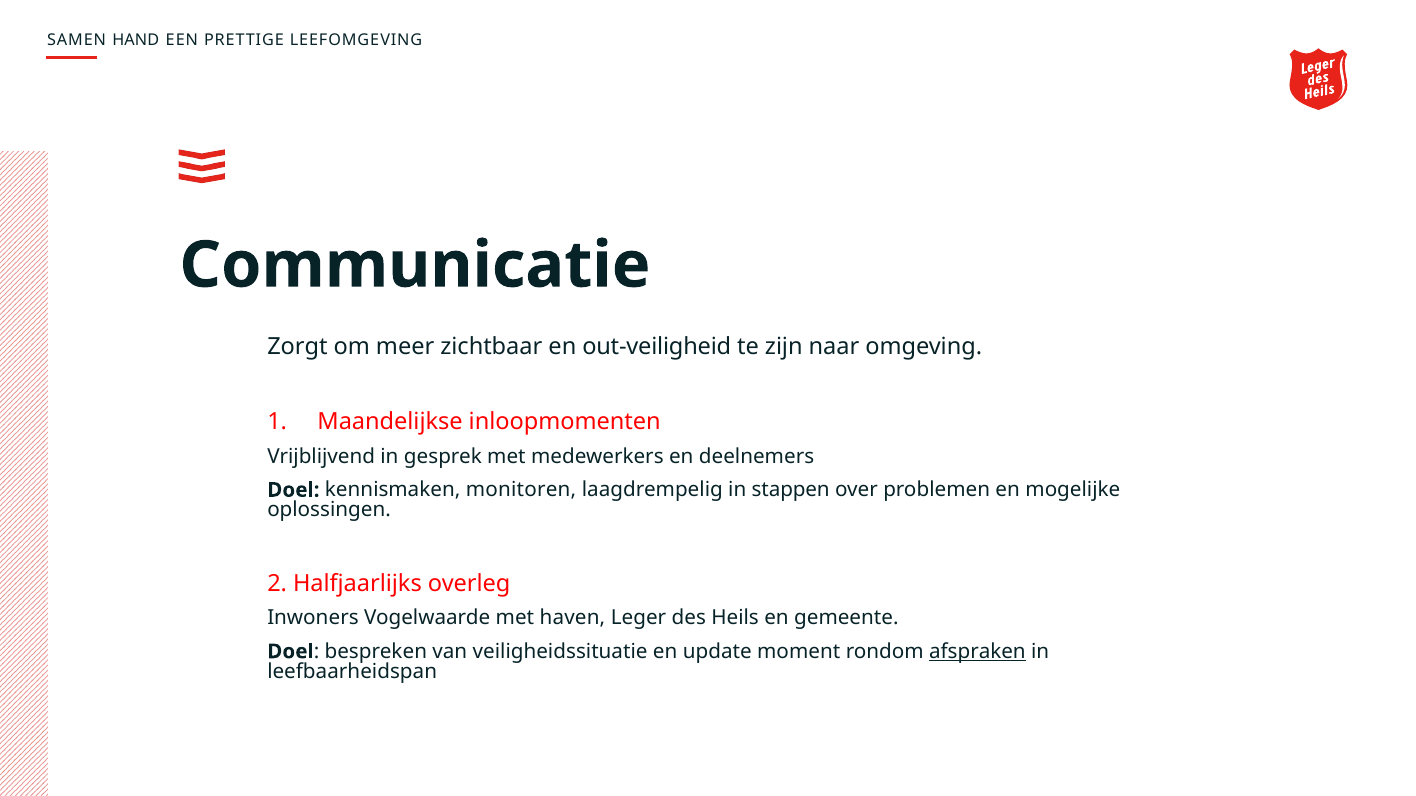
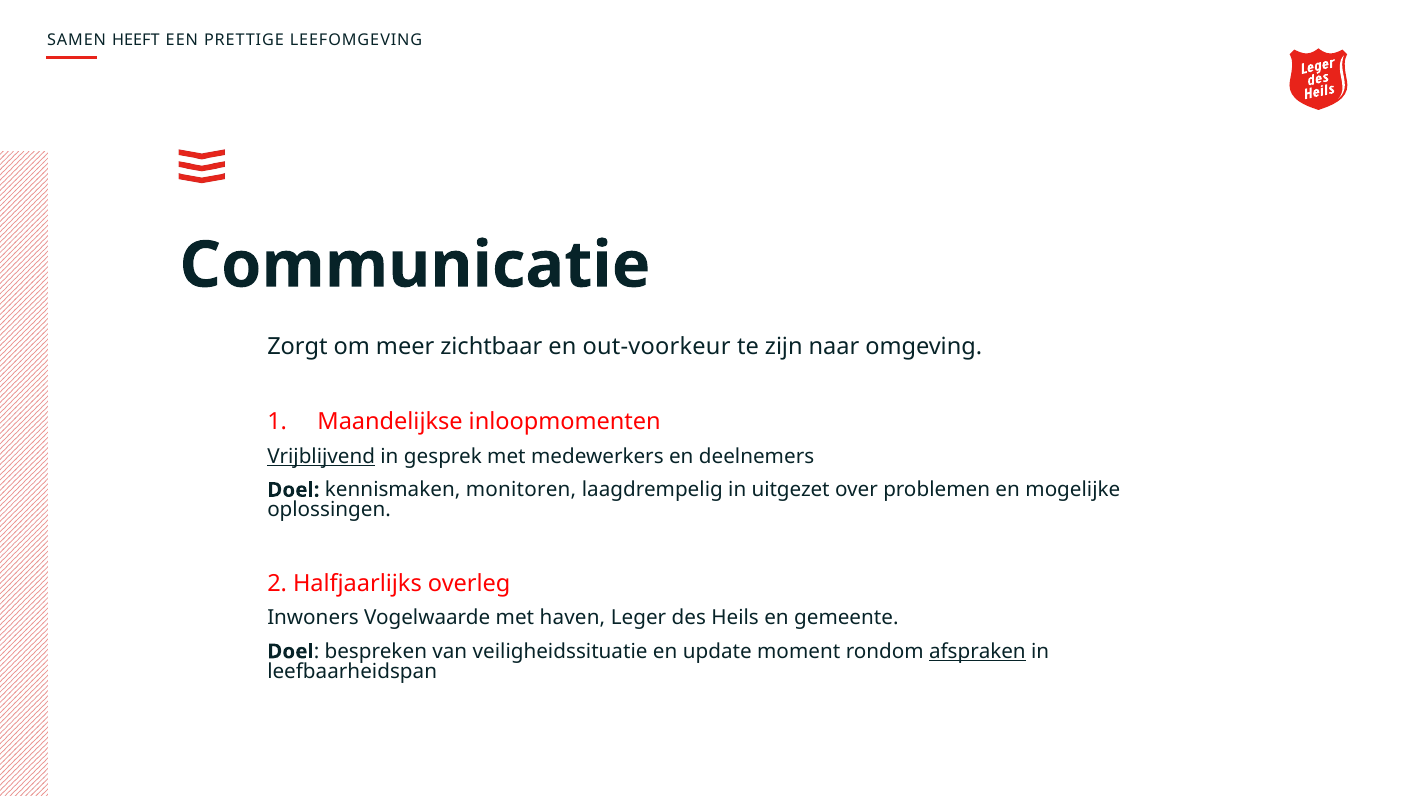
HAND: HAND -> HEEFT
out-veiligheid: out-veiligheid -> out-voorkeur
Vrijblijvend underline: none -> present
stappen: stappen -> uitgezet
